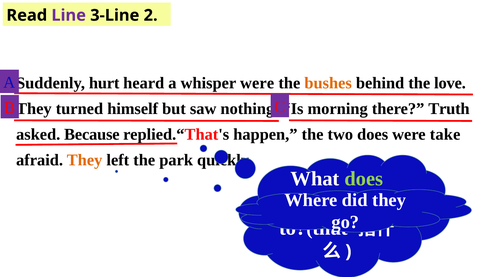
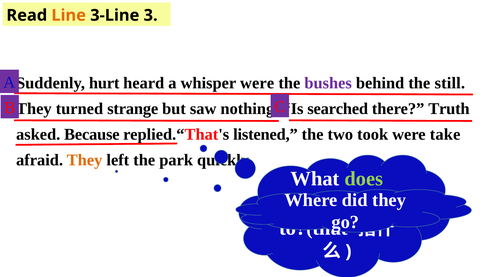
Line colour: purple -> orange
2: 2 -> 3
bushes colour: orange -> purple
love: love -> still
himself: himself -> strange
morning: morning -> searched
happen: happen -> listened
two does: does -> took
